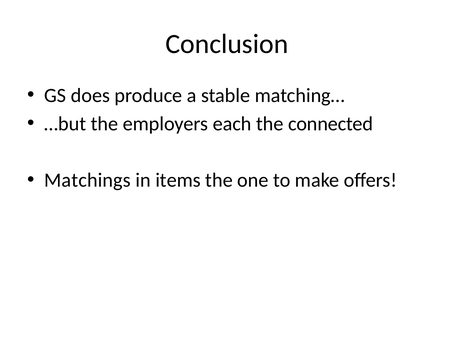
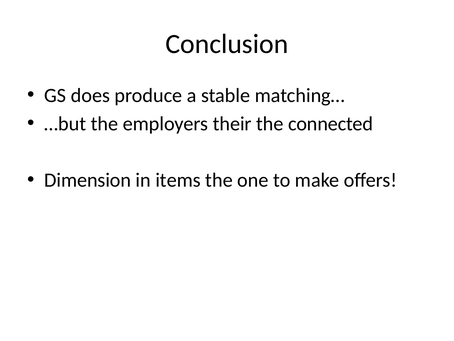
each: each -> their
Matchings: Matchings -> Dimension
